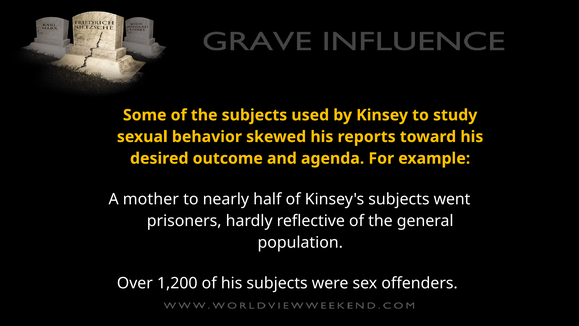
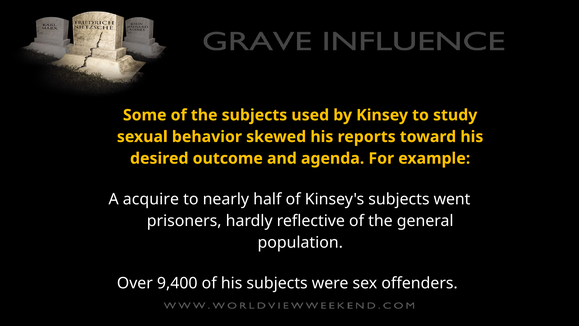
mother: mother -> acquire
1,200: 1,200 -> 9,400
